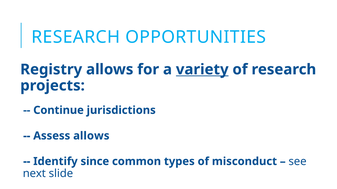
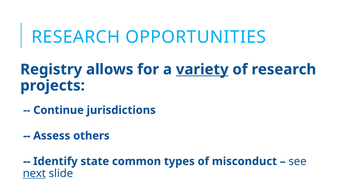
Assess allows: allows -> others
since: since -> state
next underline: none -> present
